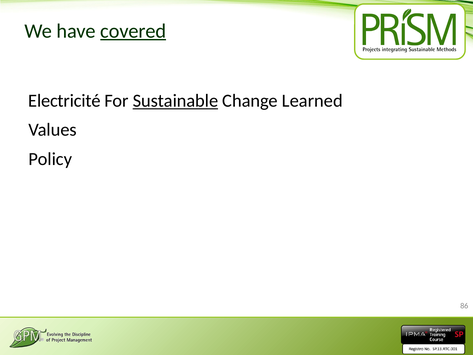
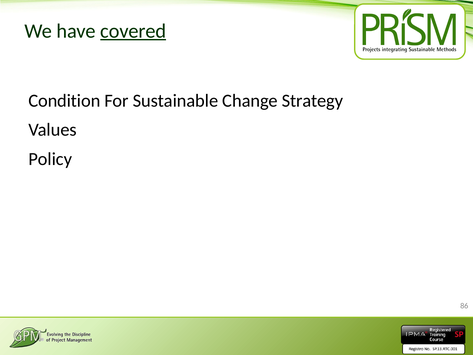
Electricité: Electricité -> Condition
Sustainable underline: present -> none
Learned: Learned -> Strategy
